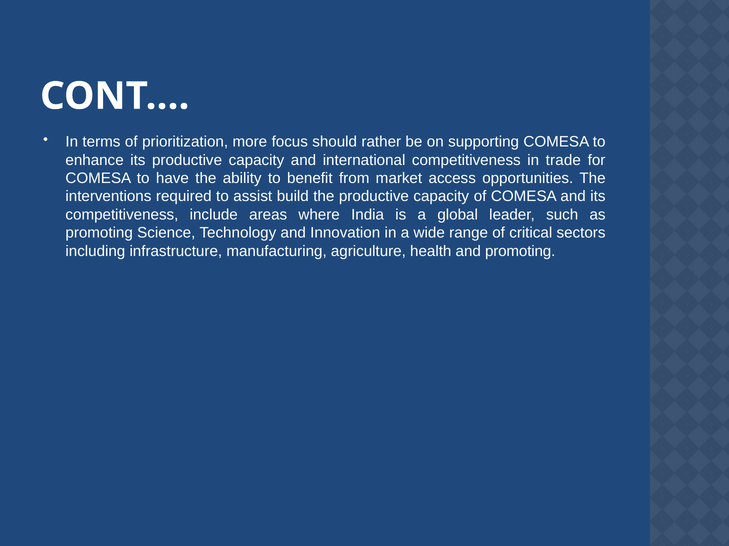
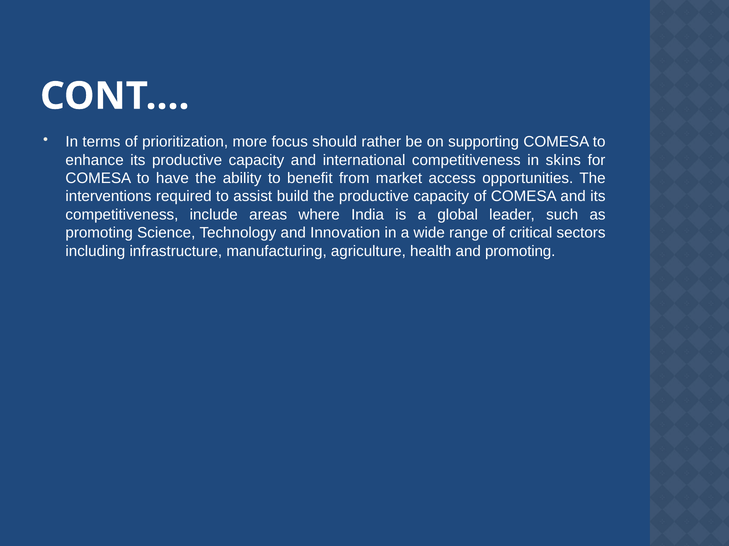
trade: trade -> skins
